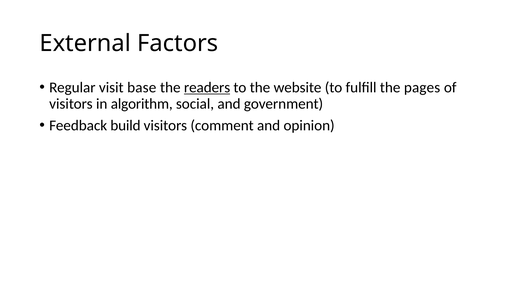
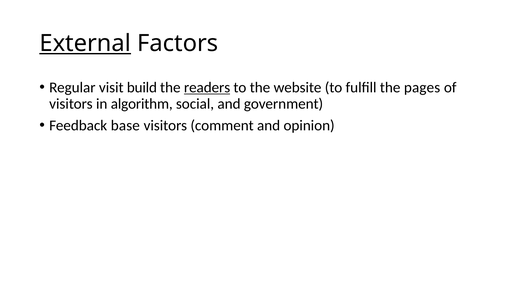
External underline: none -> present
base: base -> build
build: build -> base
